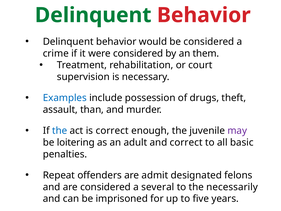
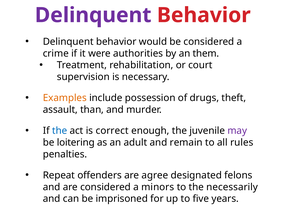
Delinquent at (93, 15) colour: green -> purple
were considered: considered -> authorities
Examples colour: blue -> orange
and correct: correct -> remain
basic: basic -> rules
admit: admit -> agree
several: several -> minors
